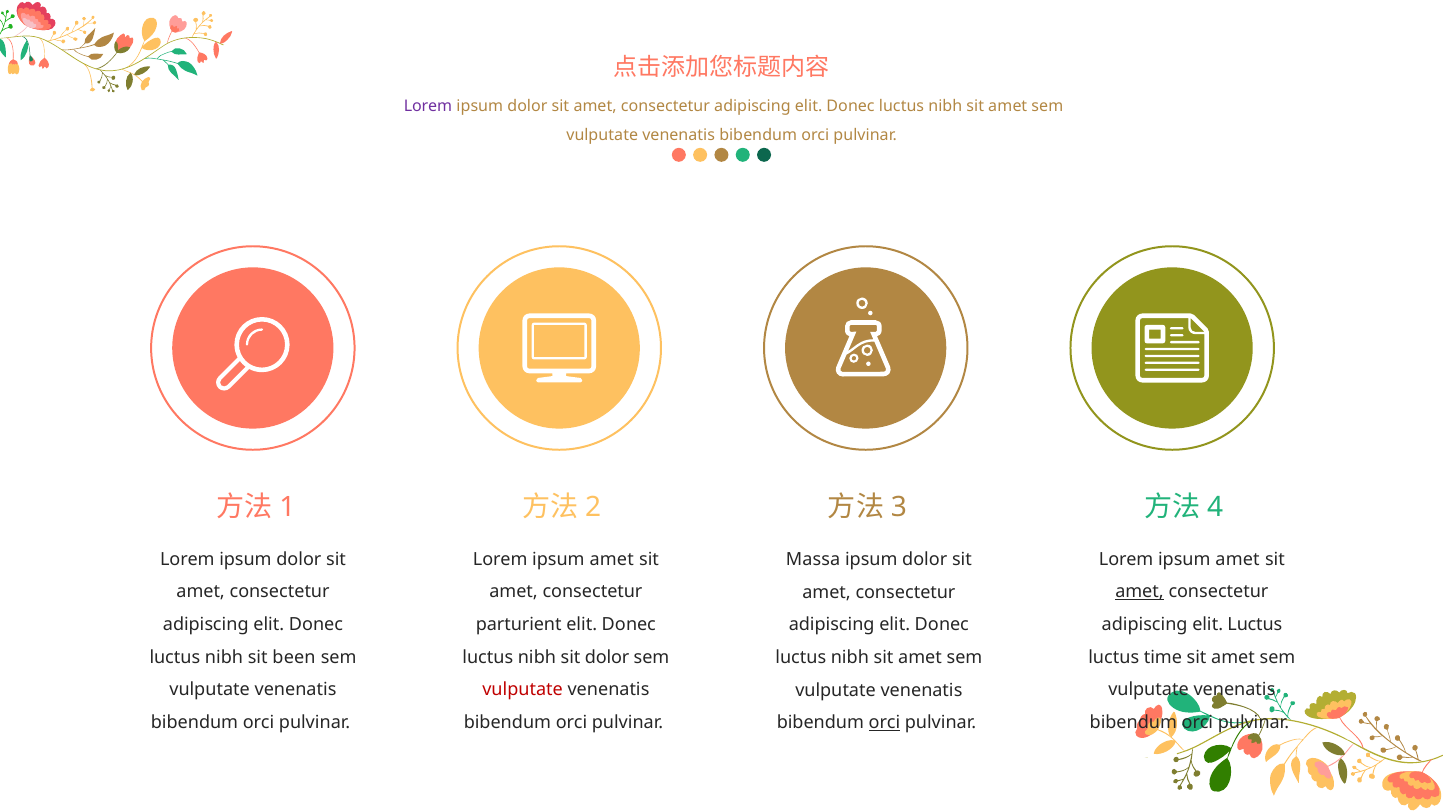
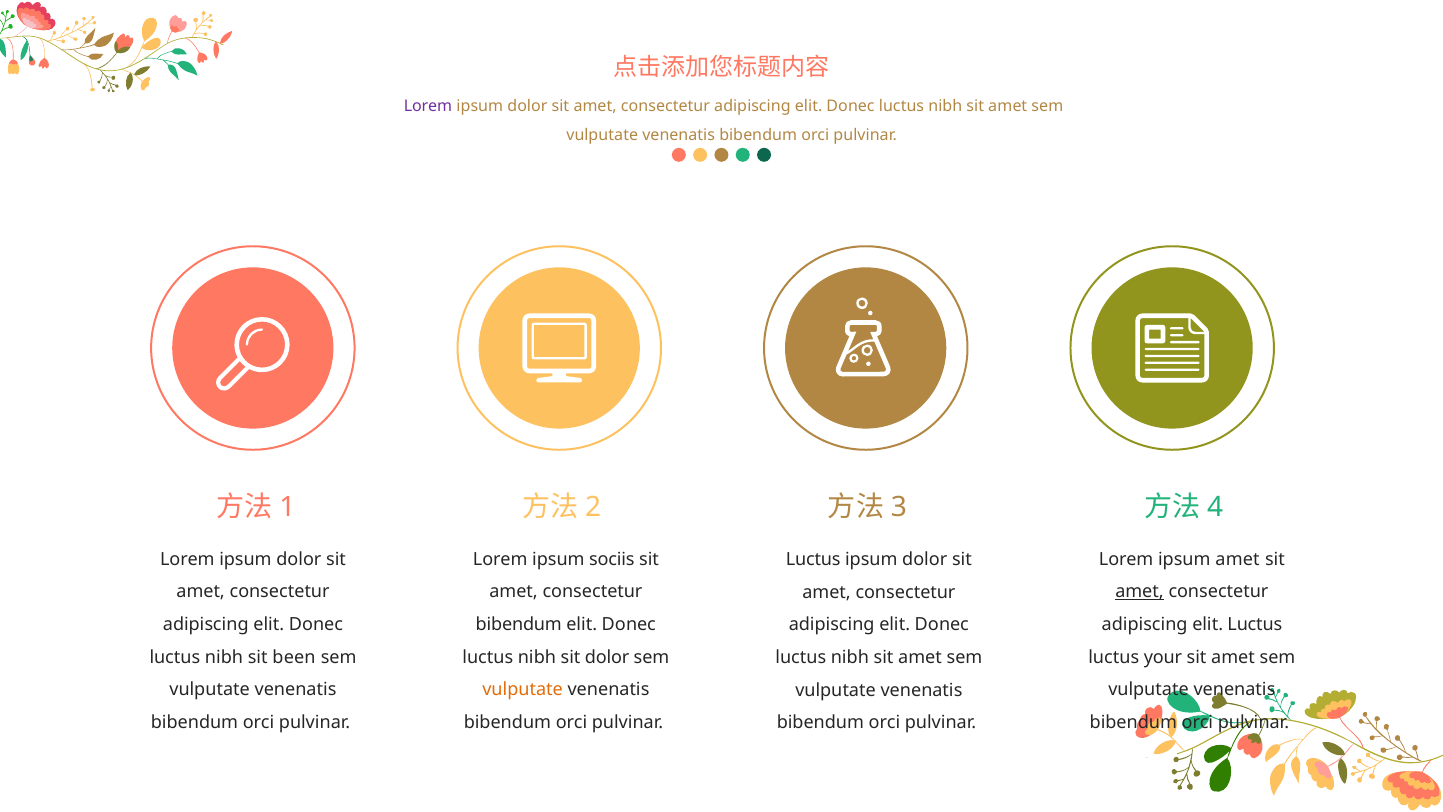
amet at (612, 559): amet -> sociis
Massa at (813, 560): Massa -> Luctus
parturient at (519, 624): parturient -> bibendum
time: time -> your
vulputate at (523, 689) colour: red -> orange
orci at (884, 722) underline: present -> none
